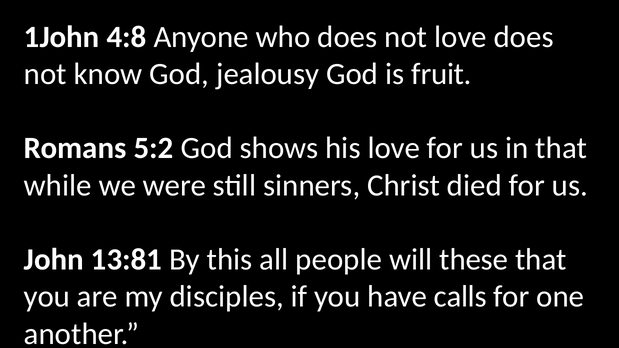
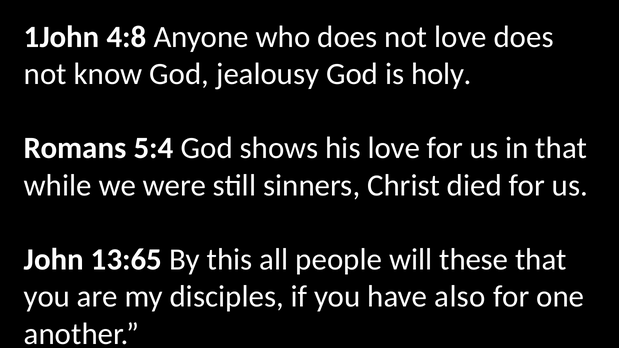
fruit: fruit -> holy
5:2: 5:2 -> 5:4
13:81: 13:81 -> 13:65
calls: calls -> also
